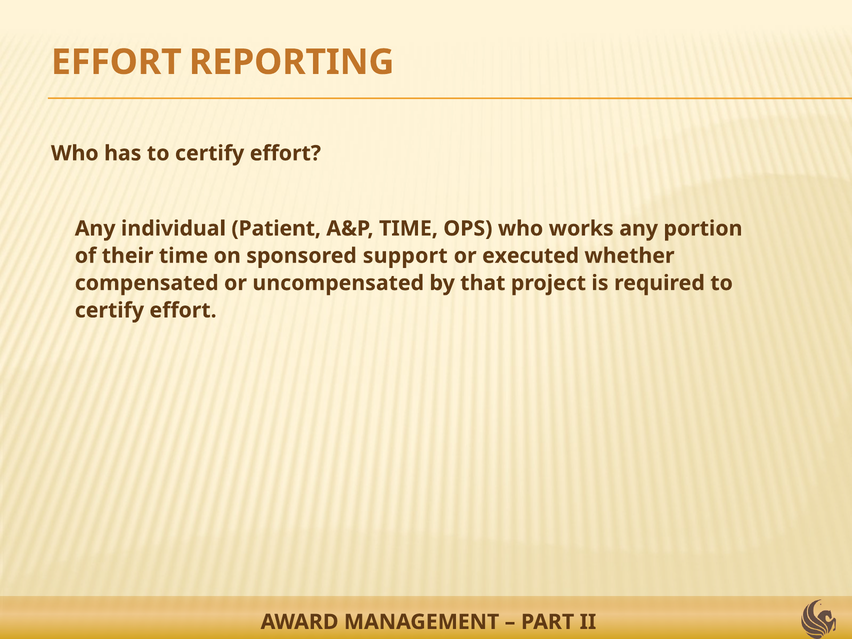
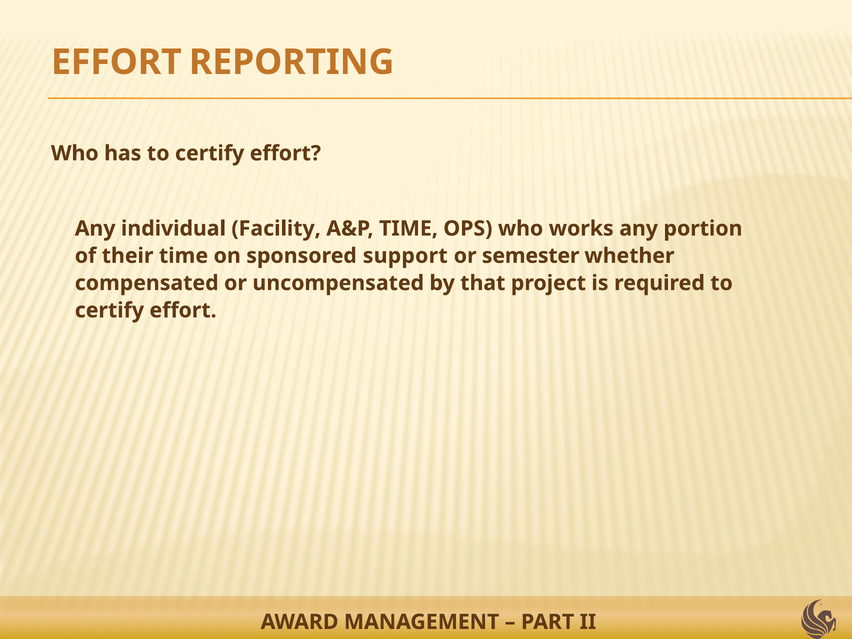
Patient: Patient -> Facility
executed: executed -> semester
